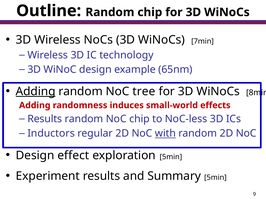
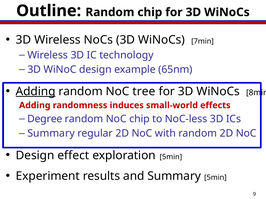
Results at (45, 119): Results -> Degree
Inductors at (51, 134): Inductors -> Summary
with underline: present -> none
